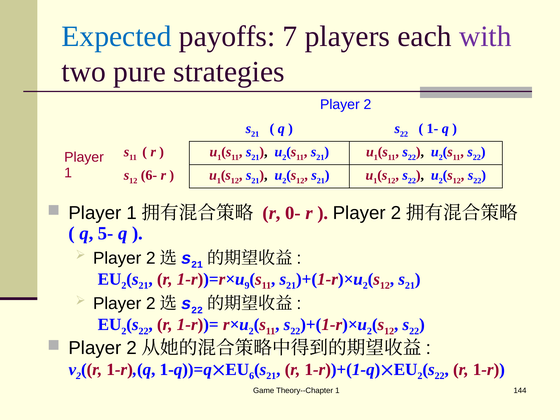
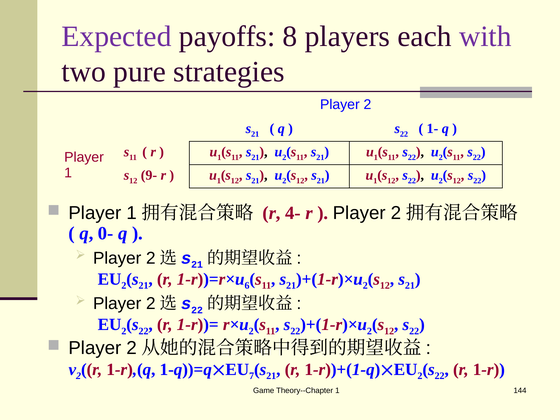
Expected colour: blue -> purple
7: 7 -> 8
6-: 6- -> 9-
0-: 0- -> 4-
5-: 5- -> 0-
9: 9 -> 6
6: 6 -> 7
